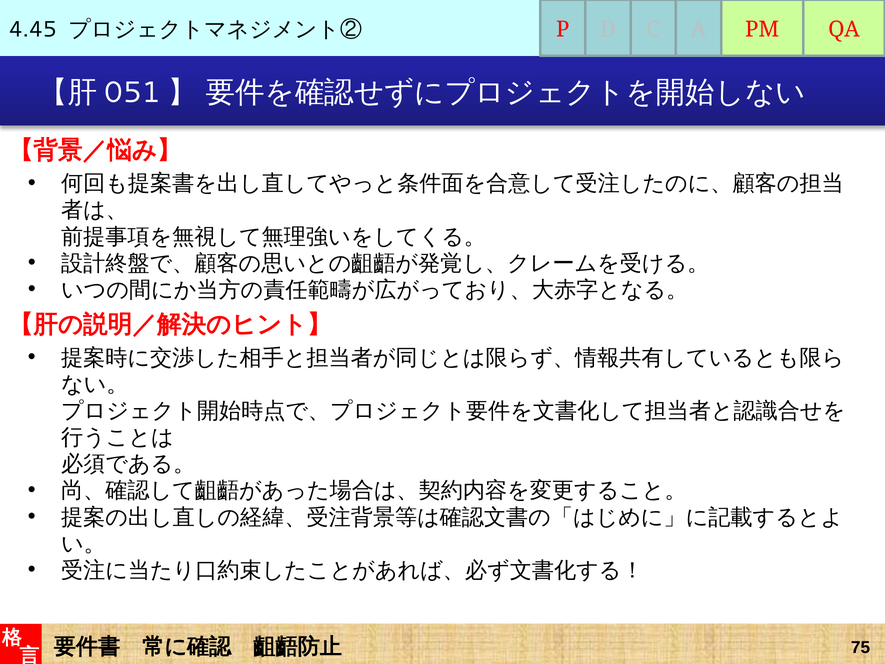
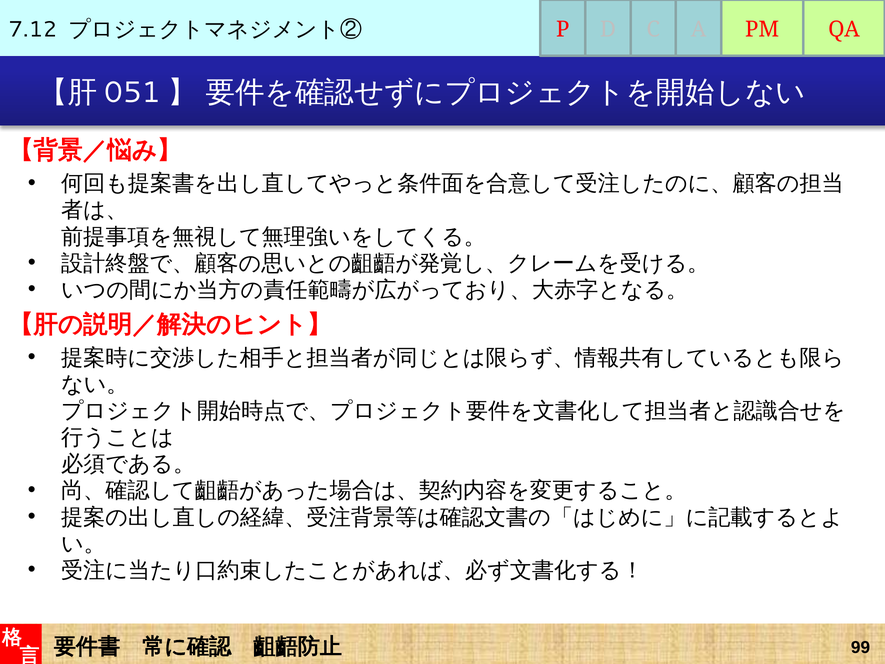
4.45: 4.45 -> 7.12
75: 75 -> 99
